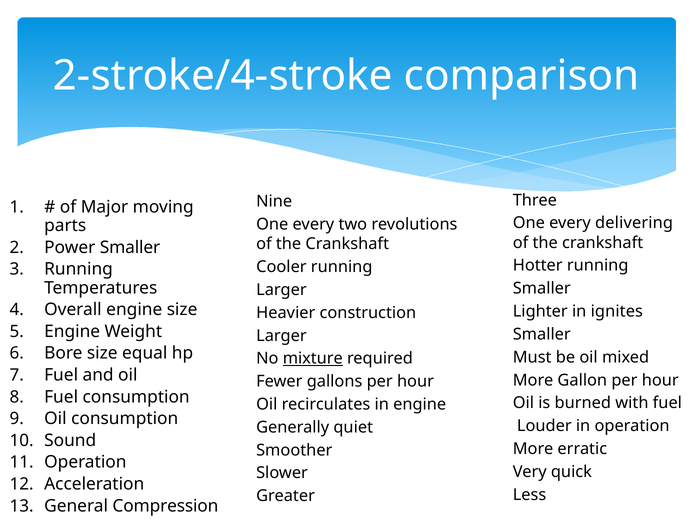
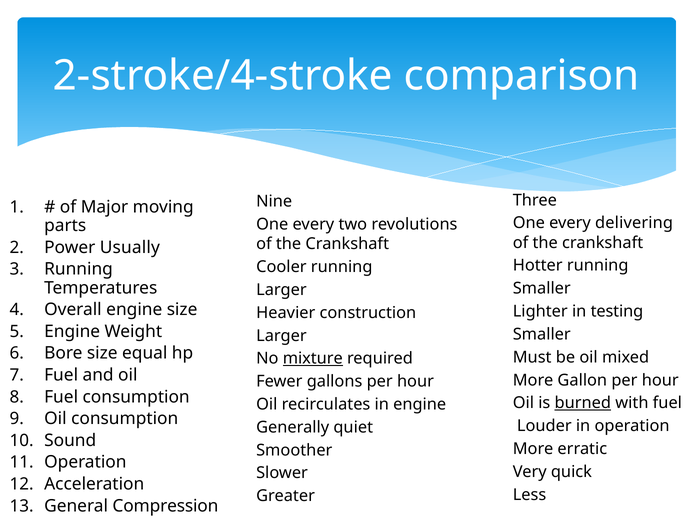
Power Smaller: Smaller -> Usually
ignites: ignites -> testing
burned underline: none -> present
